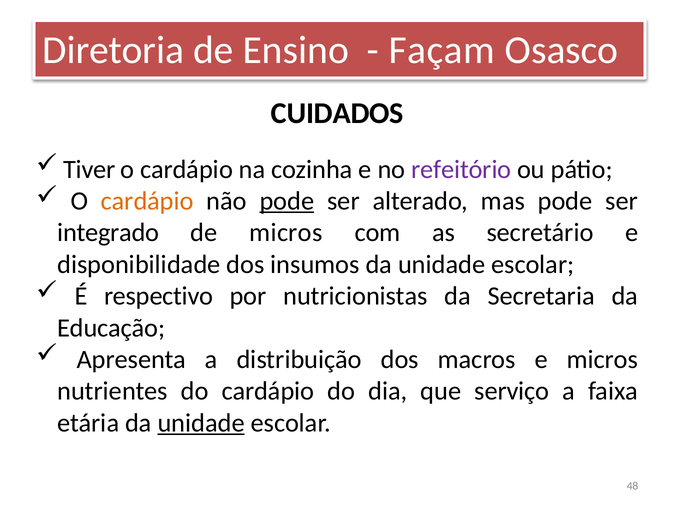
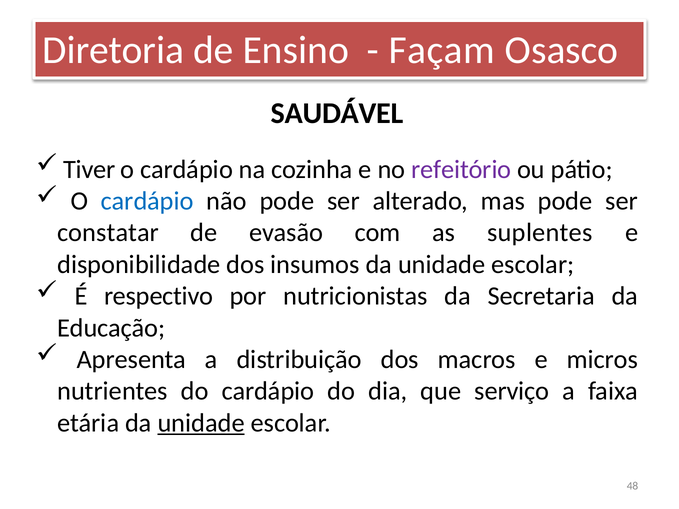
CUIDADOS: CUIDADOS -> SAUDÁVEL
cardápio at (147, 201) colour: orange -> blue
pode at (287, 201) underline: present -> none
integrado: integrado -> constatar
de micros: micros -> evasão
secretário: secretário -> suplentes
